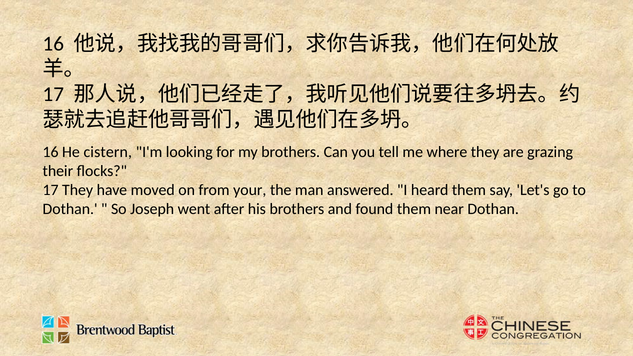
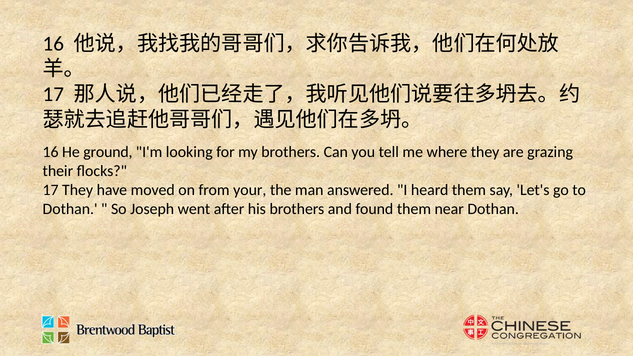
cistern: cistern -> ground
